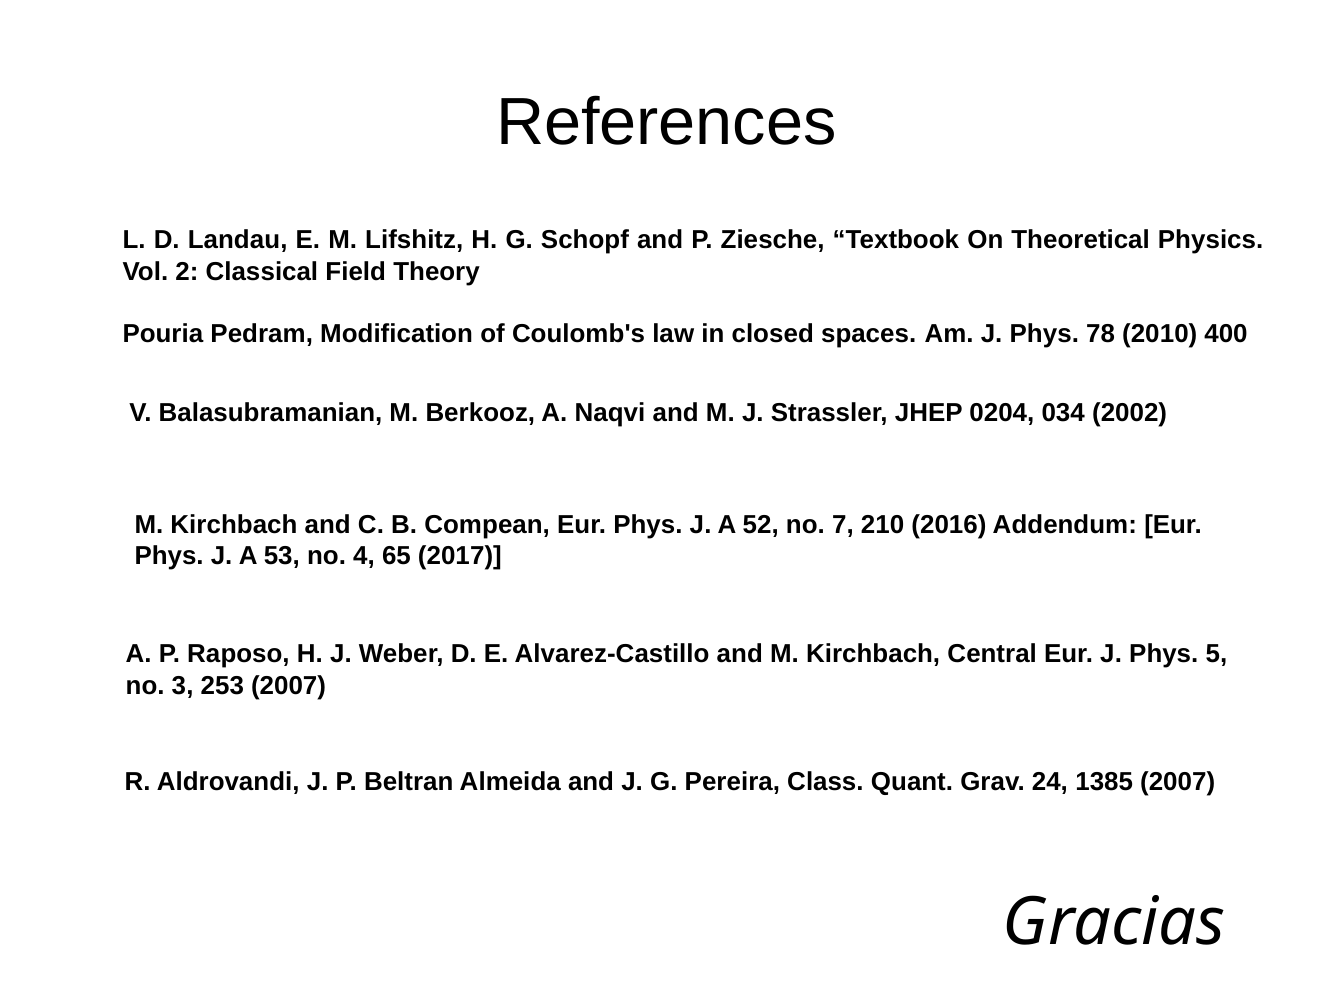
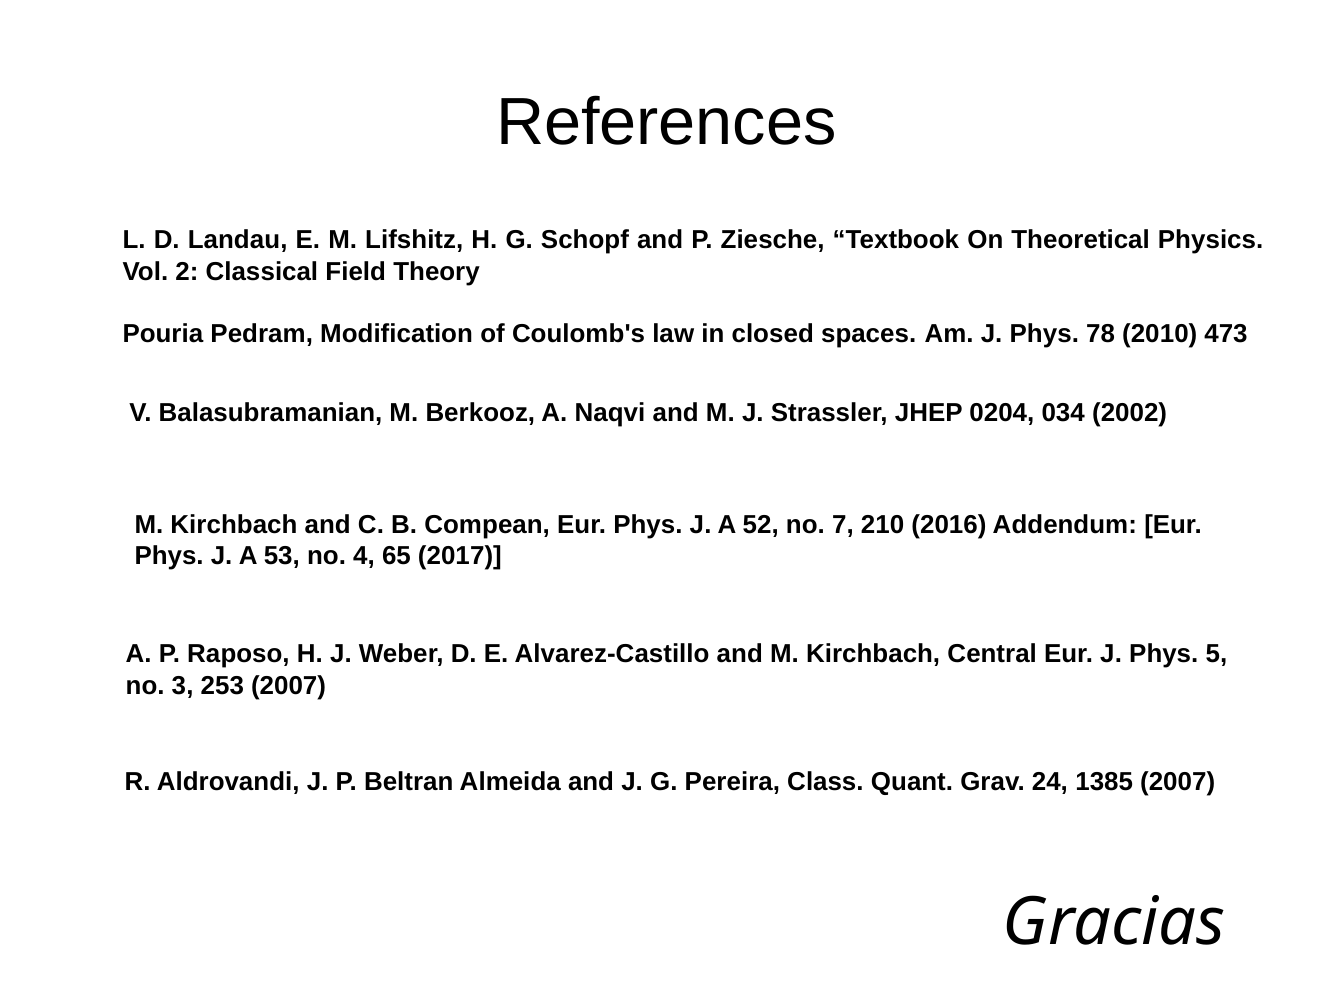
400: 400 -> 473
